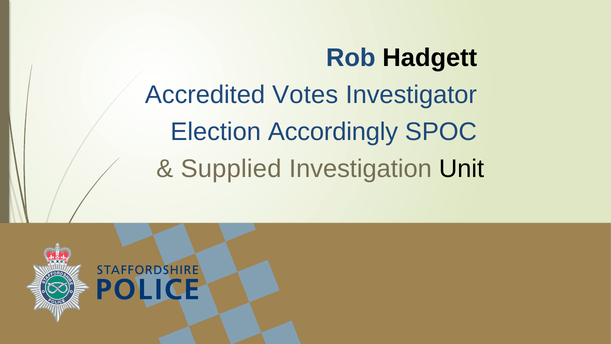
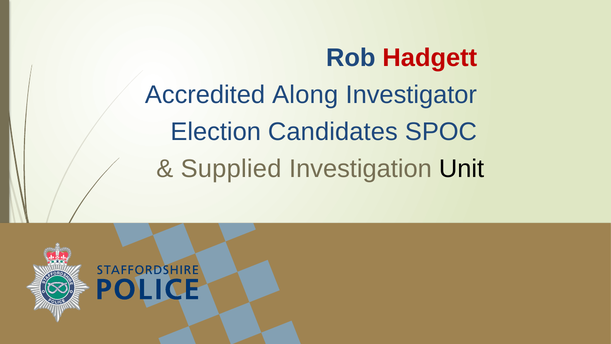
Hadgett colour: black -> red
Votes: Votes -> Along
Accordingly: Accordingly -> Candidates
